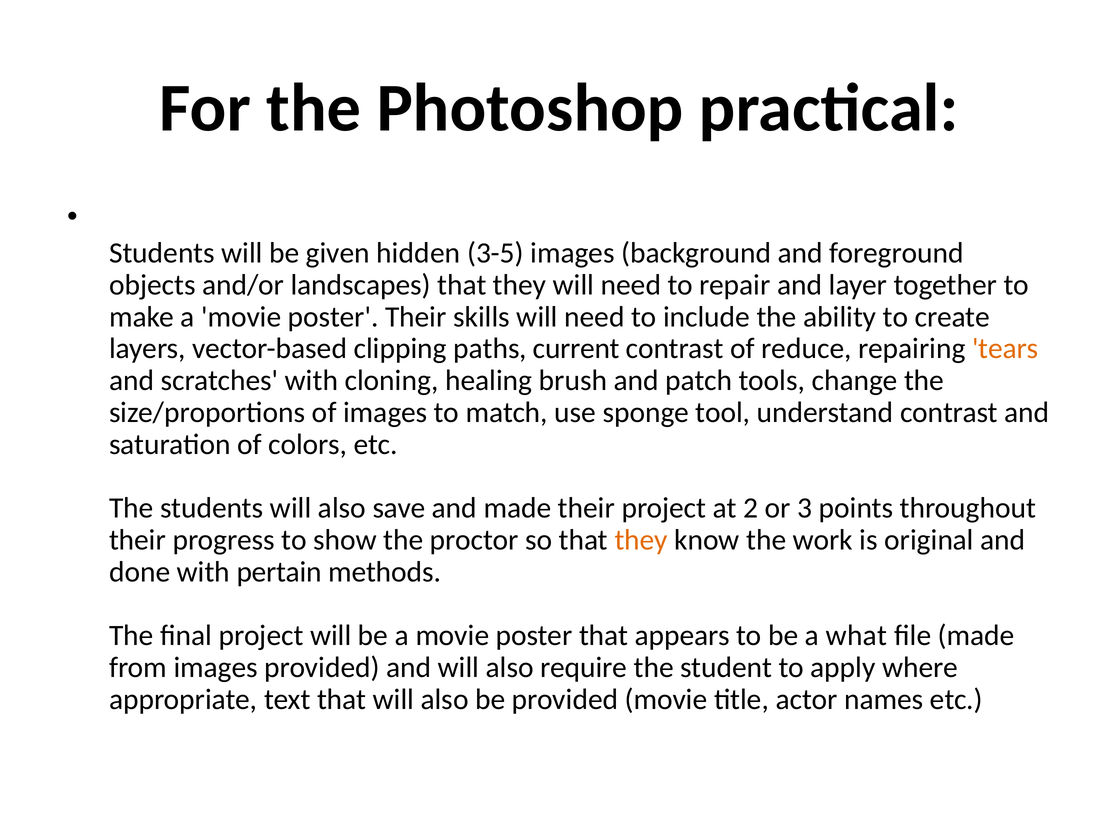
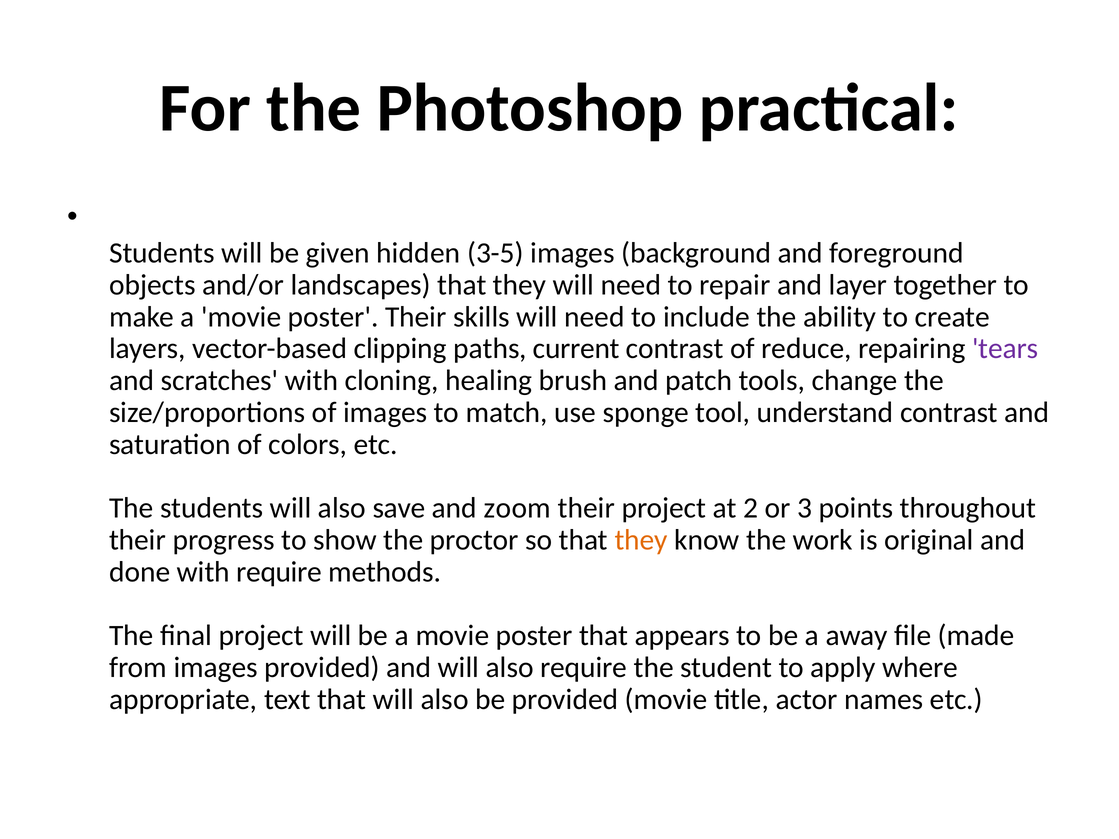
tears colour: orange -> purple
and made: made -> zoom
with pertain: pertain -> require
what: what -> away
